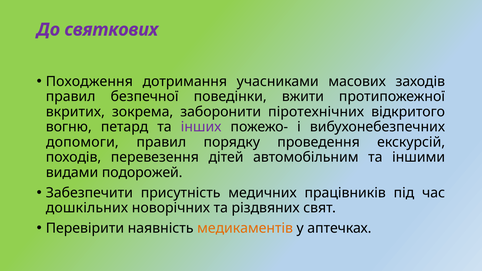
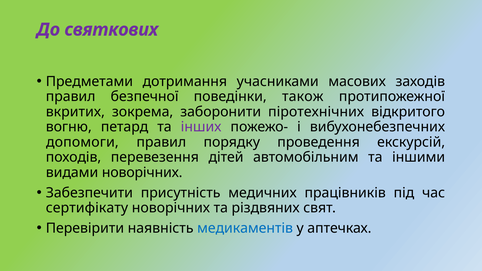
Походження: Походження -> Предметами
вжити: вжити -> також
видами подорожей: подорожей -> новорічних
дошкільних: дошкільних -> сертифікату
медикаментів colour: orange -> blue
